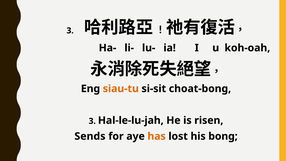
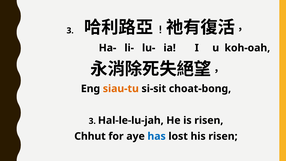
Sends: Sends -> Chhut
has colour: orange -> blue
his bong: bong -> risen
